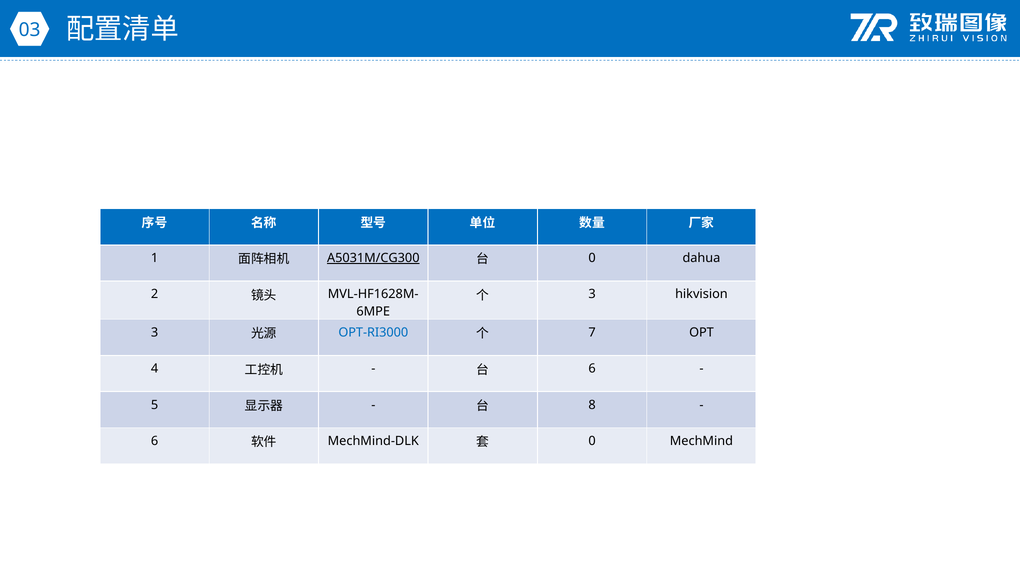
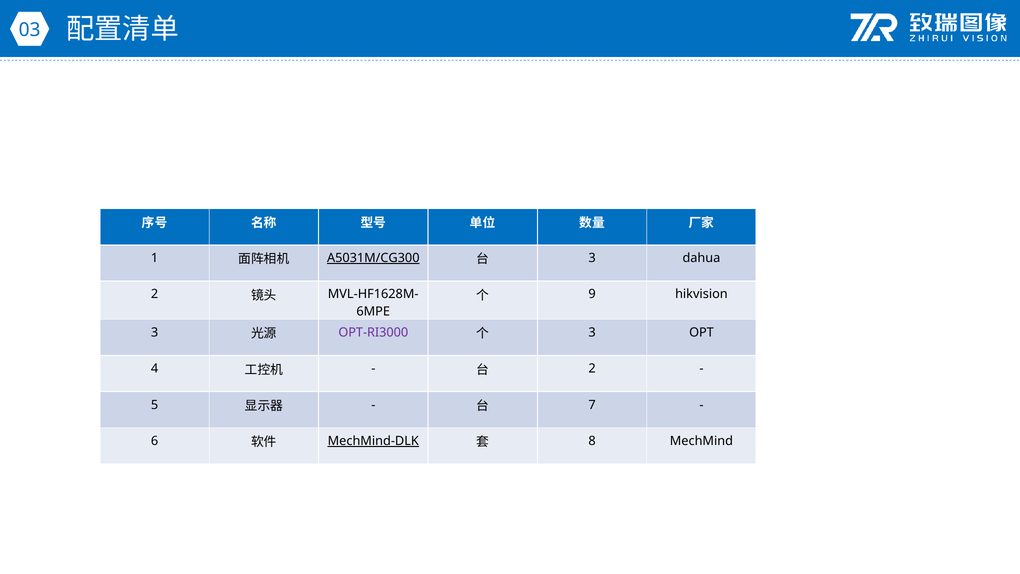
0 at (592, 258): 0 -> 3
3 at (592, 294): 3 -> 9
OPT-RI3000 colour: blue -> purple
7 at (592, 332): 7 -> 3
6 at (592, 369): 6 -> 2
8: 8 -> 7
MechMind-DLK underline: none -> present
0 at (592, 441): 0 -> 8
